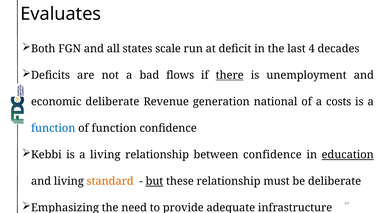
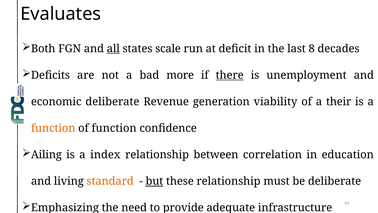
all underline: none -> present
4: 4 -> 8
flows: flows -> more
national: national -> viability
costs: costs -> their
function at (53, 128) colour: blue -> orange
Kebbi: Kebbi -> Ailing
a living: living -> index
between confidence: confidence -> correlation
education underline: present -> none
